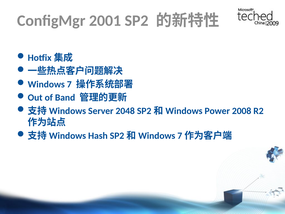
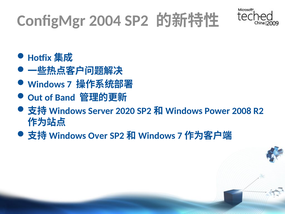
2001: 2001 -> 2004
2048: 2048 -> 2020
Hash: Hash -> Over
